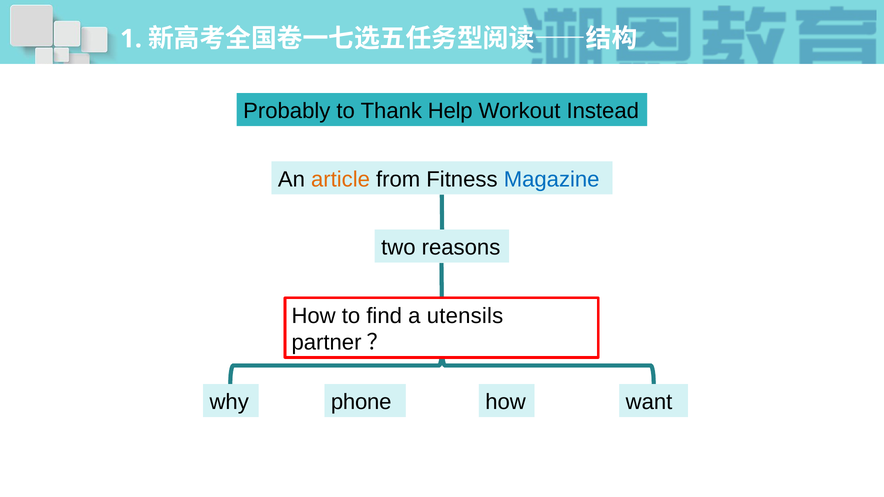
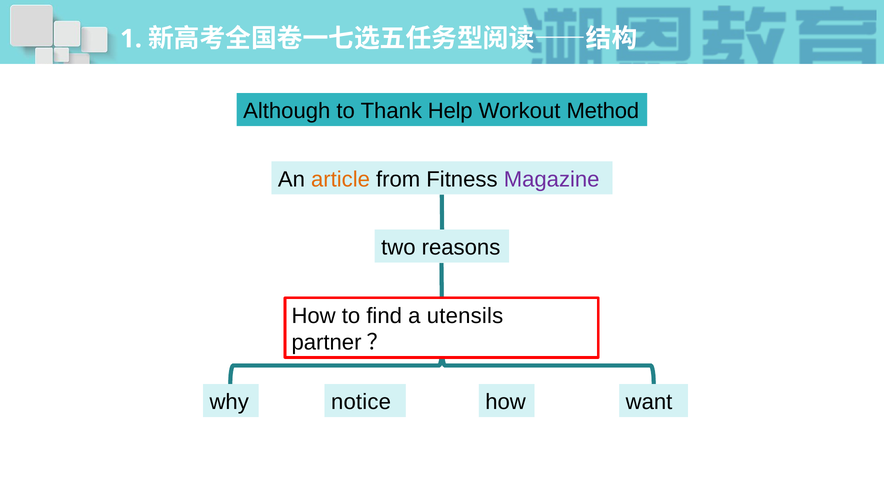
Probably: Probably -> Although
Instead: Instead -> Method
Magazine colour: blue -> purple
phone: phone -> notice
